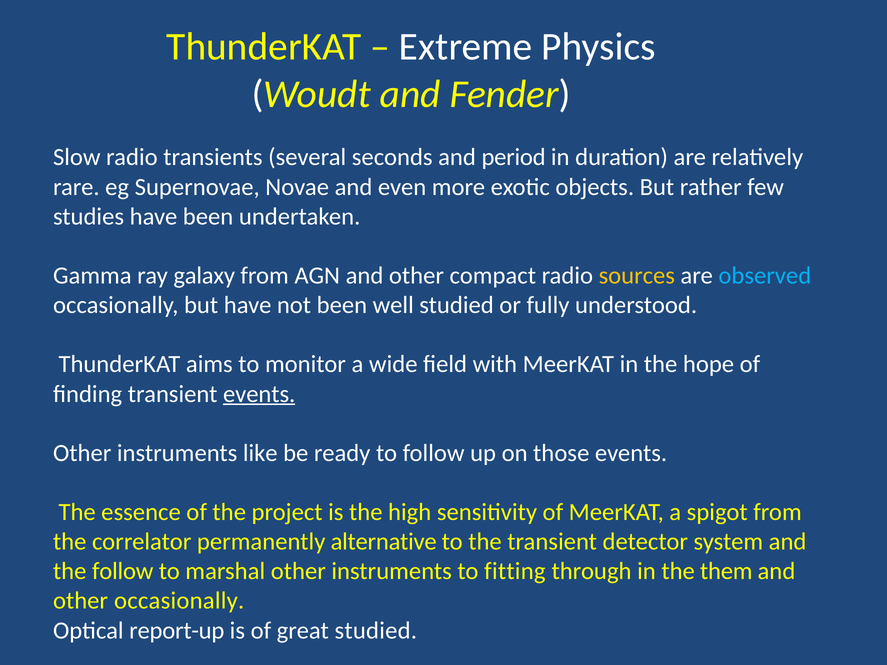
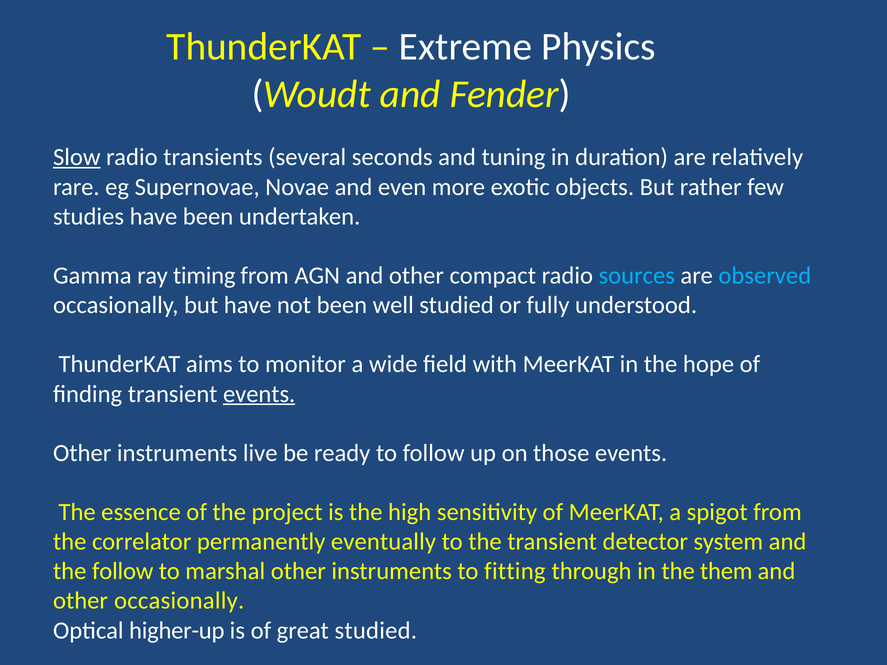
Slow underline: none -> present
period: period -> tuning
galaxy: galaxy -> timing
sources colour: yellow -> light blue
like: like -> live
alternative: alternative -> eventually
report-up: report-up -> higher-up
